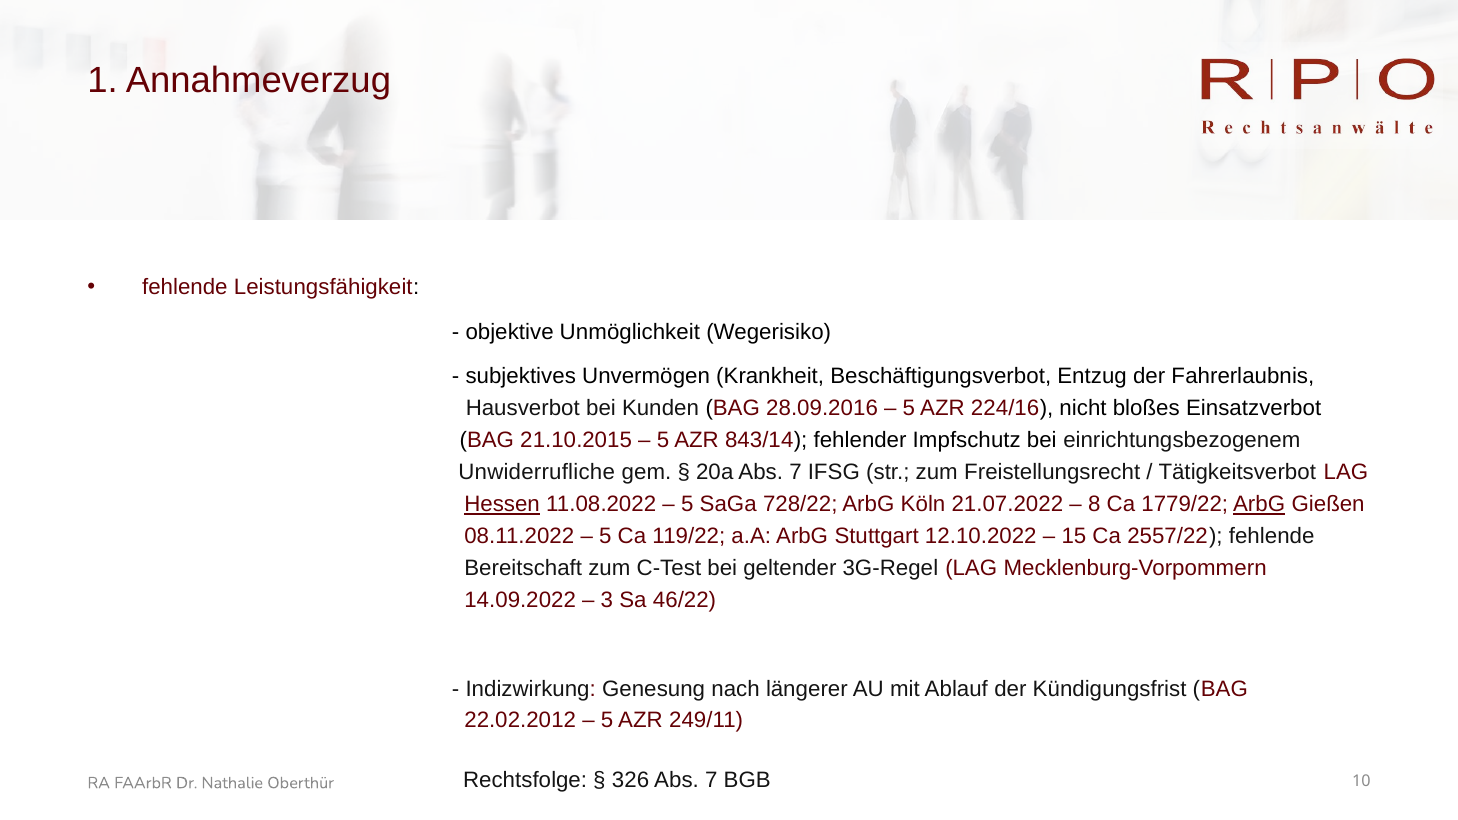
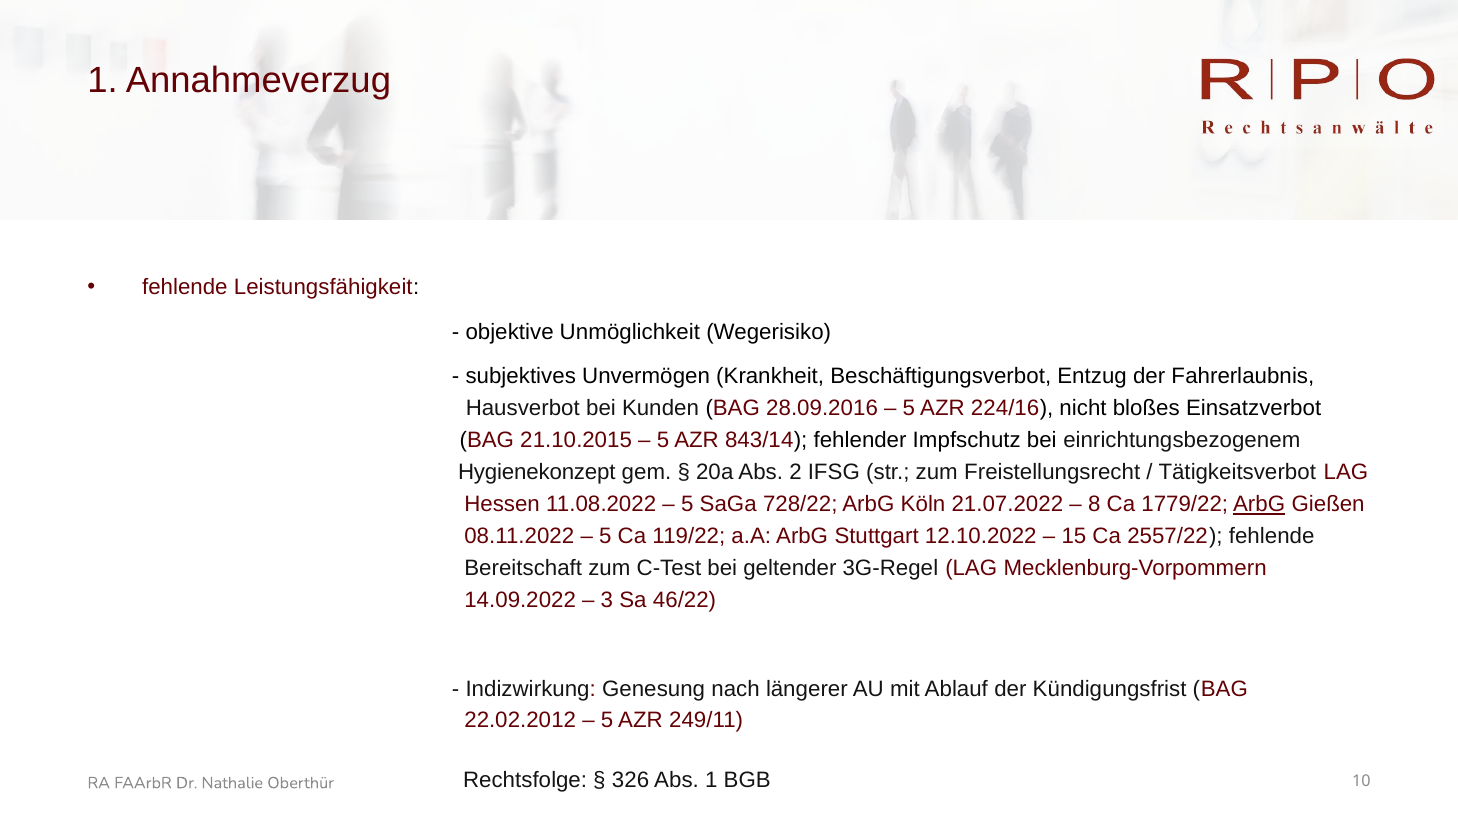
Unwiderrufliche: Unwiderrufliche -> Hygienekonzept
20a Abs 7: 7 -> 2
Hessen underline: present -> none
326 Abs 7: 7 -> 1
